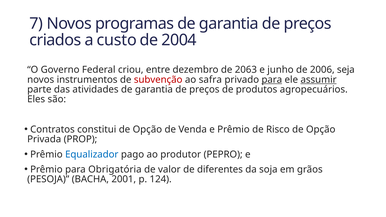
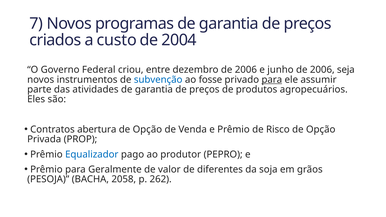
dezembro de 2063: 2063 -> 2006
subvenção colour: red -> blue
safra: safra -> fosse
assumir underline: present -> none
constitui: constitui -> abertura
Obrigatória: Obrigatória -> Geralmente
2001: 2001 -> 2058
124: 124 -> 262
